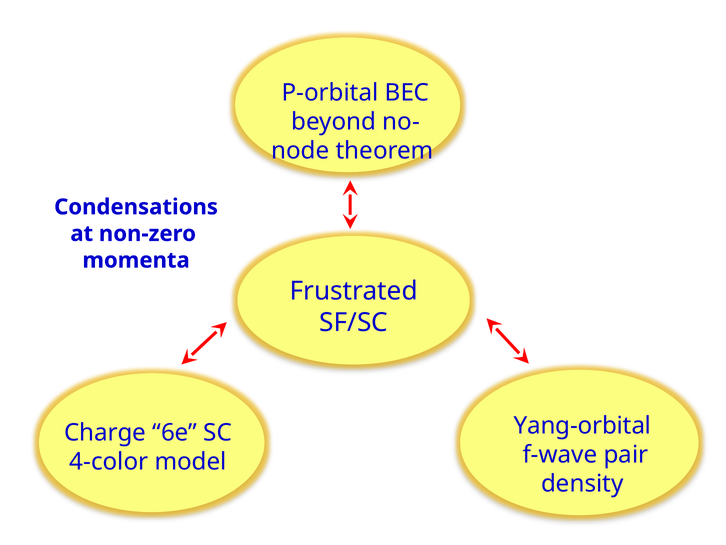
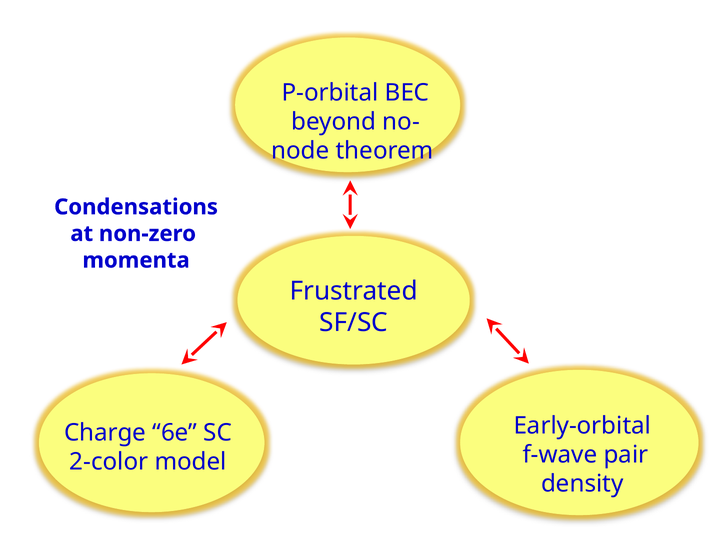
Yang-orbital: Yang-orbital -> Early-orbital
4-color: 4-color -> 2-color
